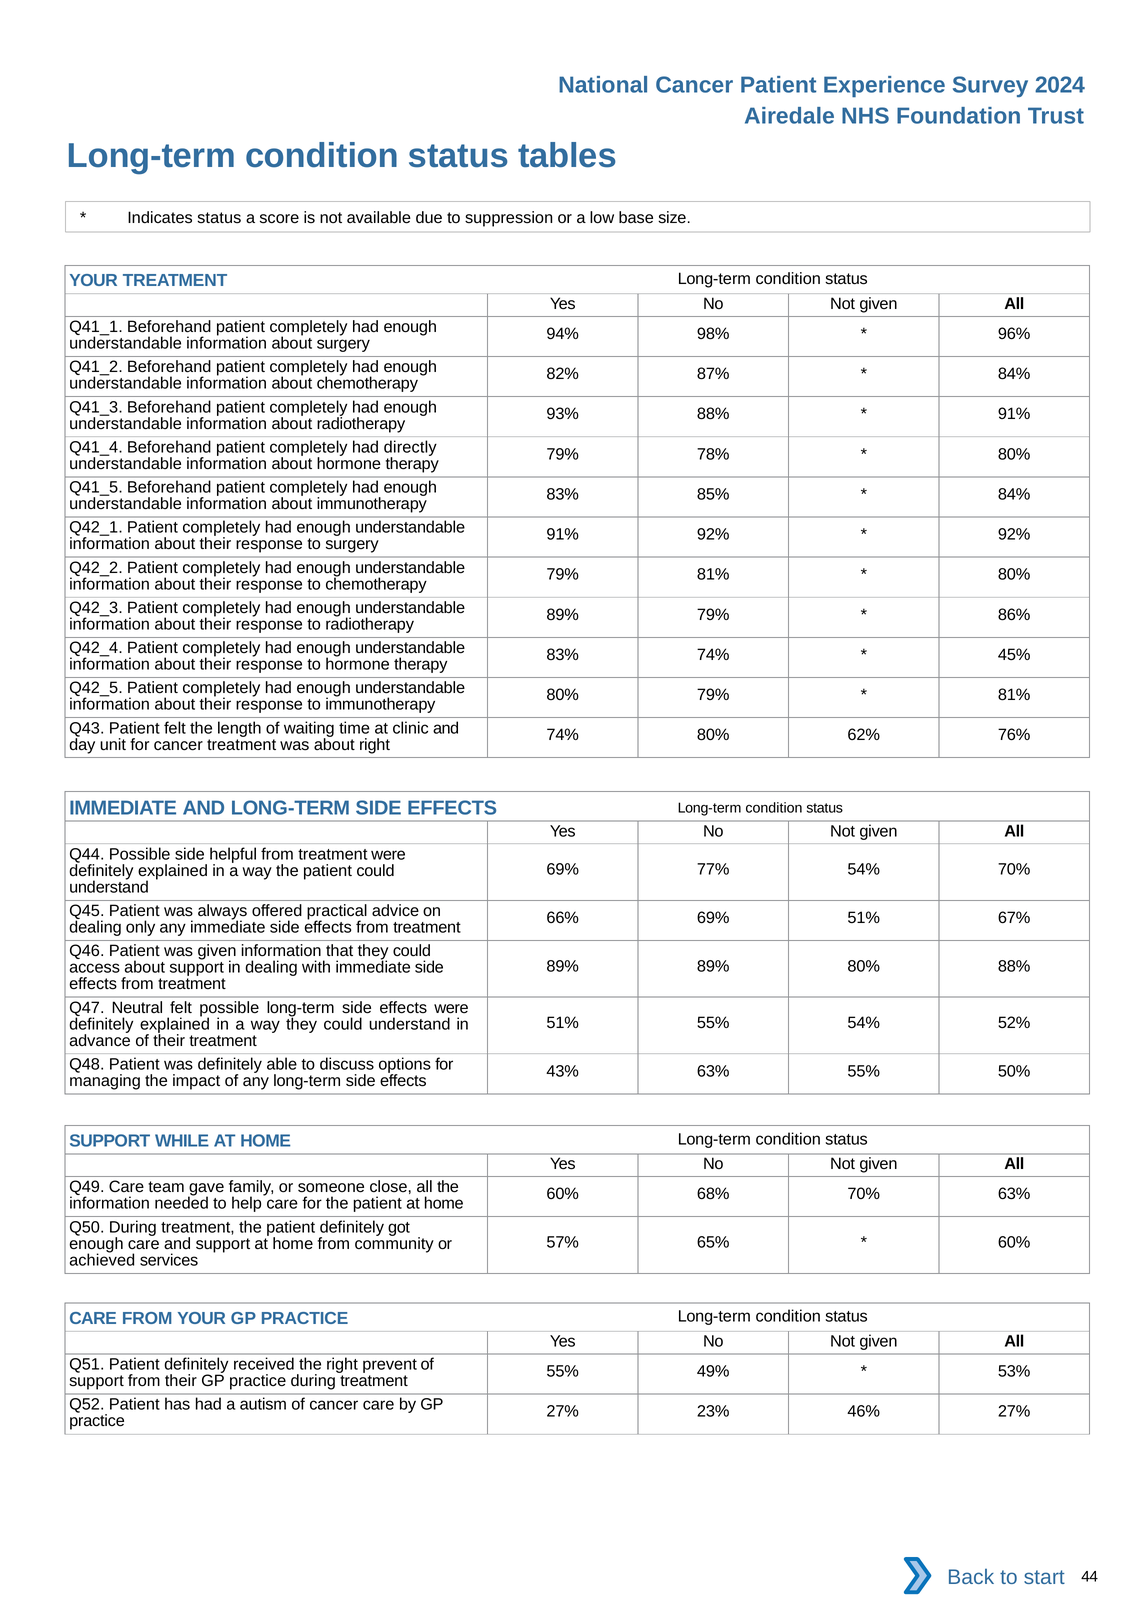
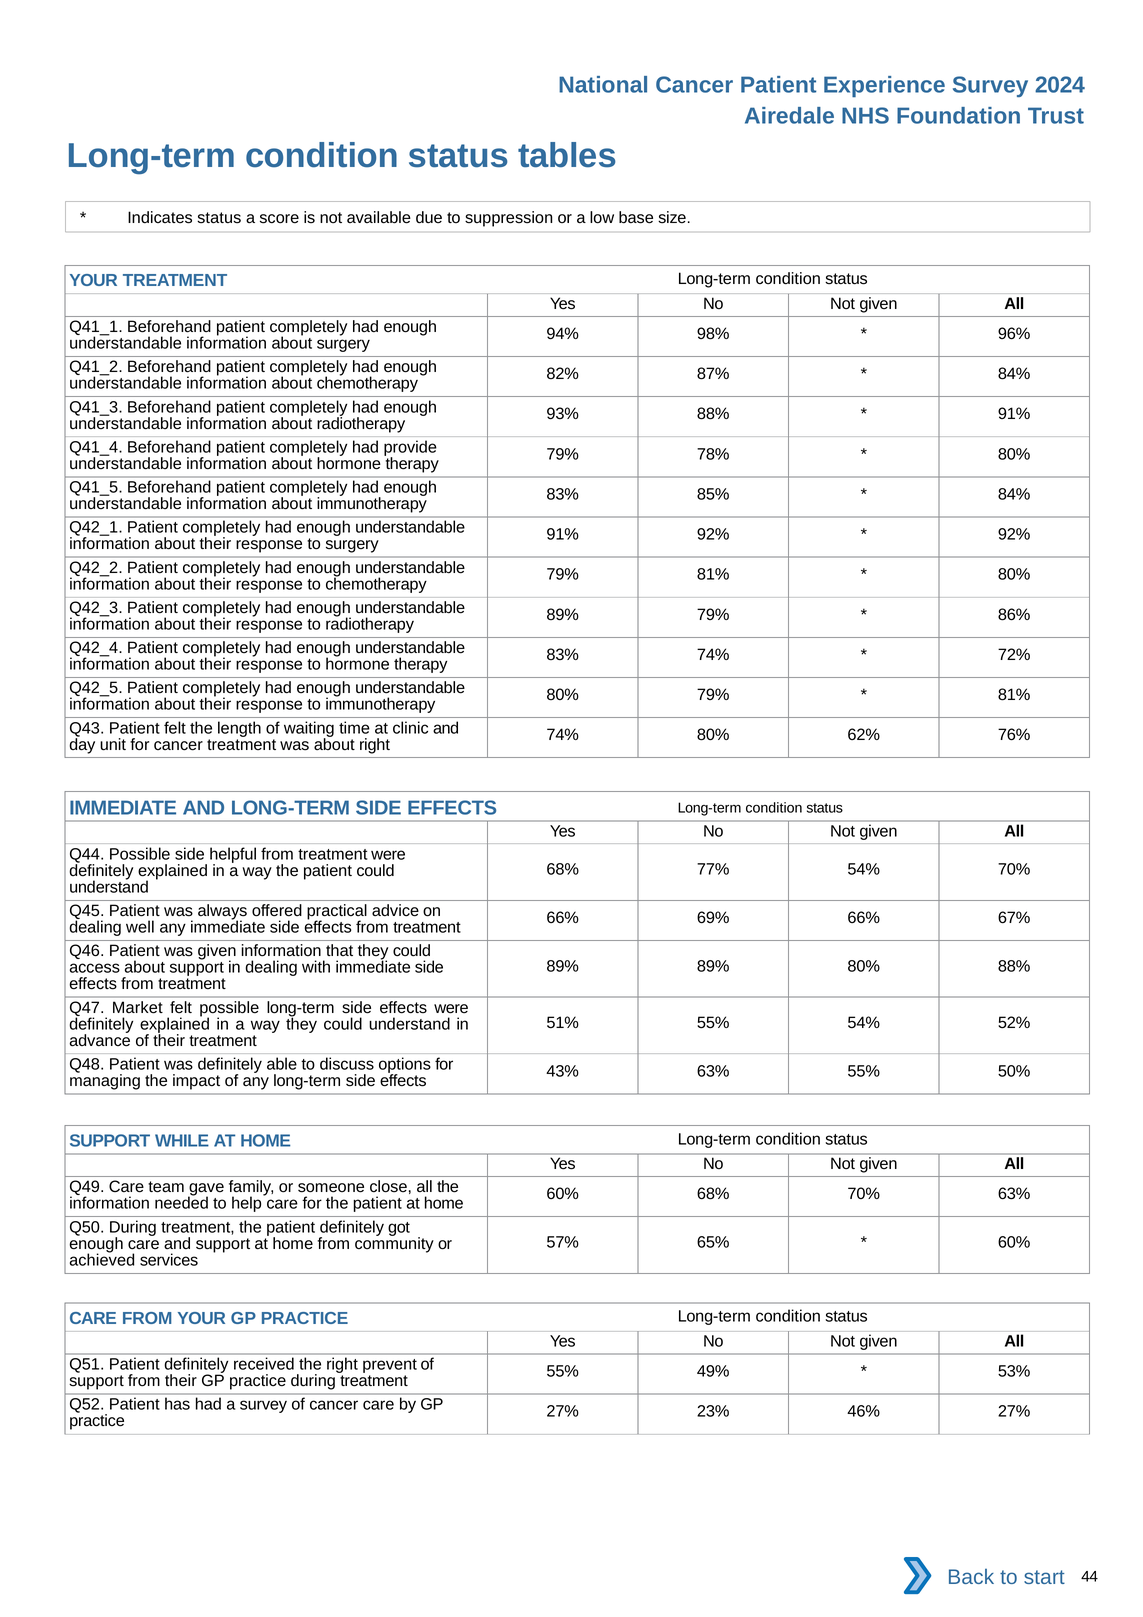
directly: directly -> provide
45%: 45% -> 72%
69% at (563, 870): 69% -> 68%
69% 51%: 51% -> 66%
only: only -> well
Neutral: Neutral -> Market
a autism: autism -> survey
